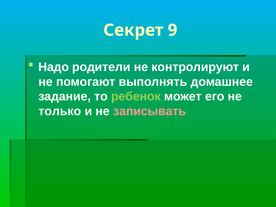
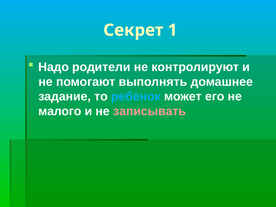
9: 9 -> 1
ребенок colour: light green -> light blue
только: только -> малого
